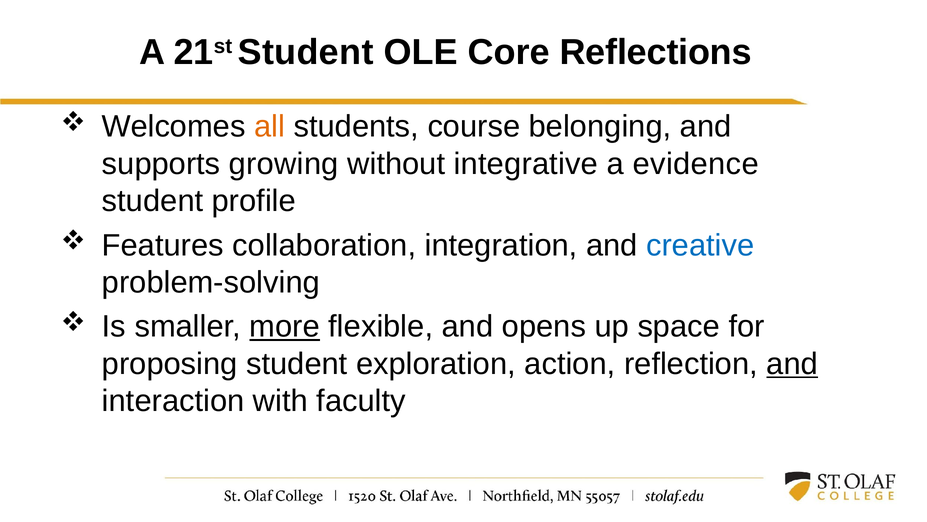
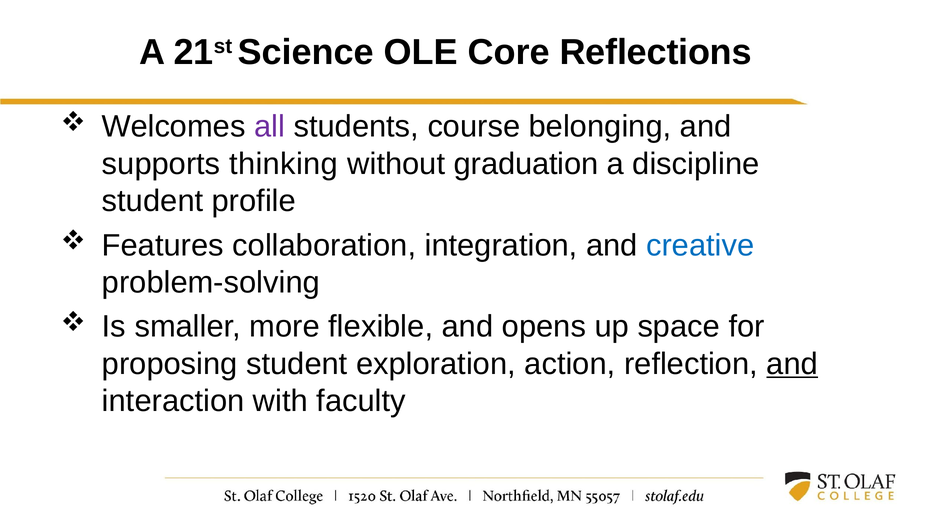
21st Student: Student -> Science
all colour: orange -> purple
growing: growing -> thinking
integrative: integrative -> graduation
evidence: evidence -> discipline
more underline: present -> none
